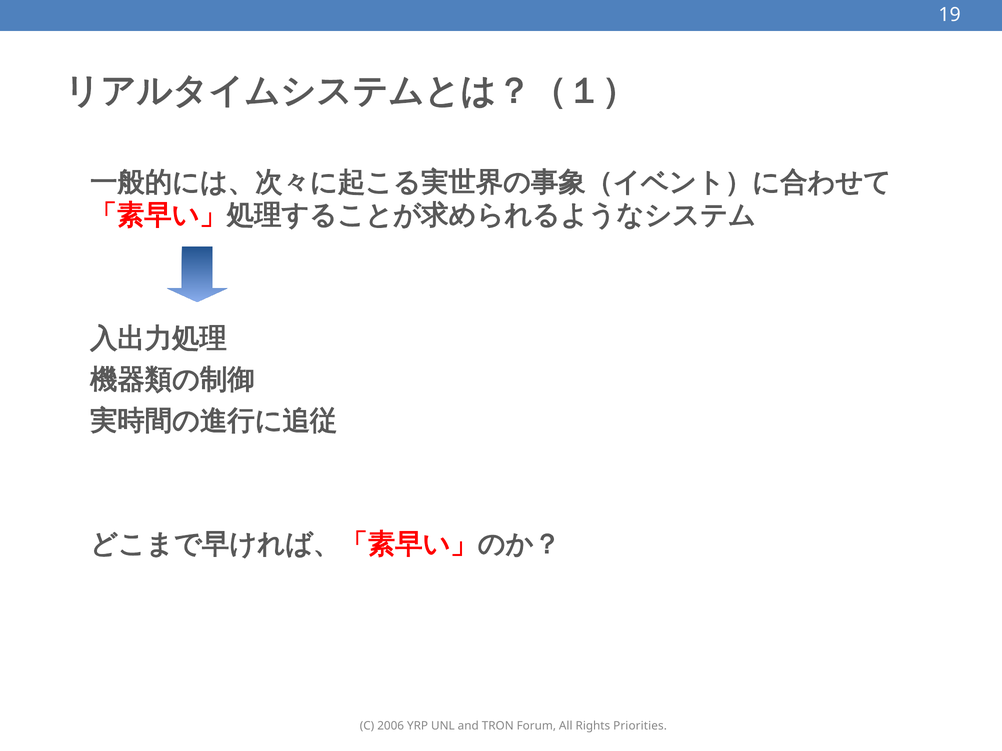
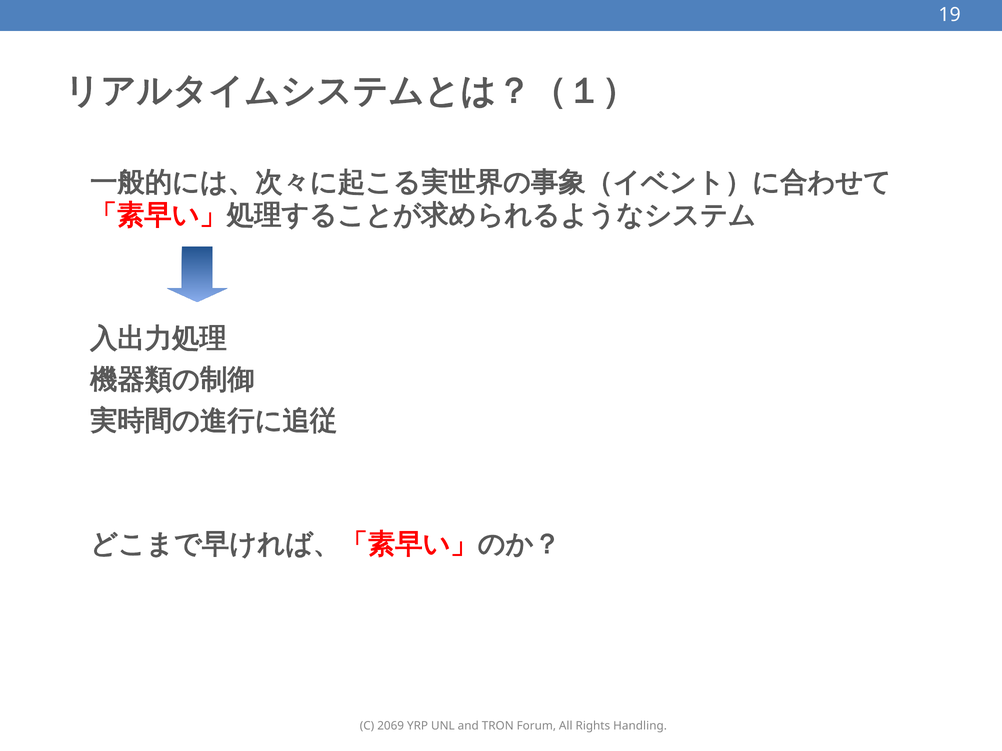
2006: 2006 -> 2069
Priorities: Priorities -> Handling
